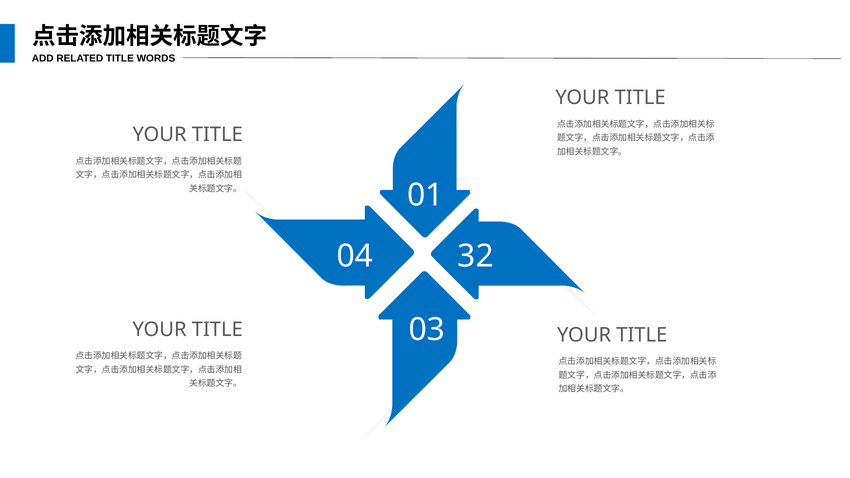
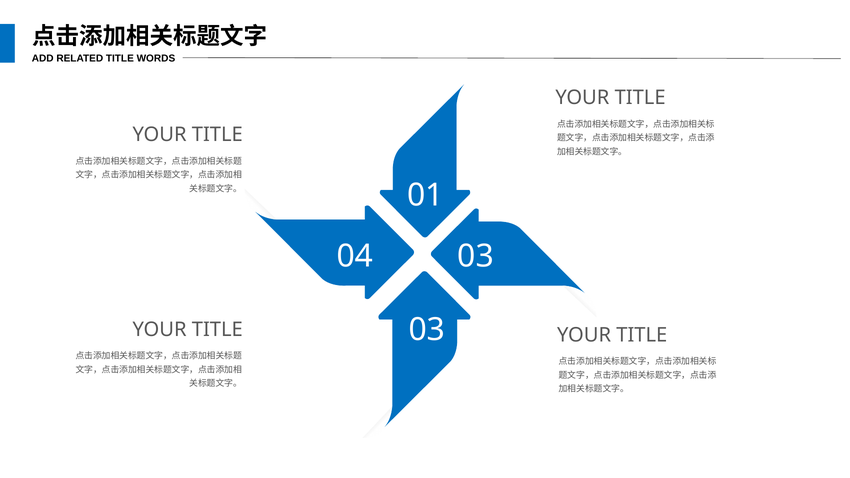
04 32: 32 -> 03
